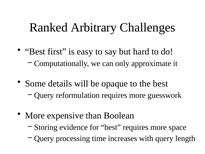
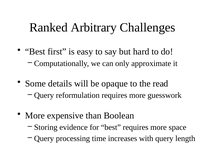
the best: best -> read
